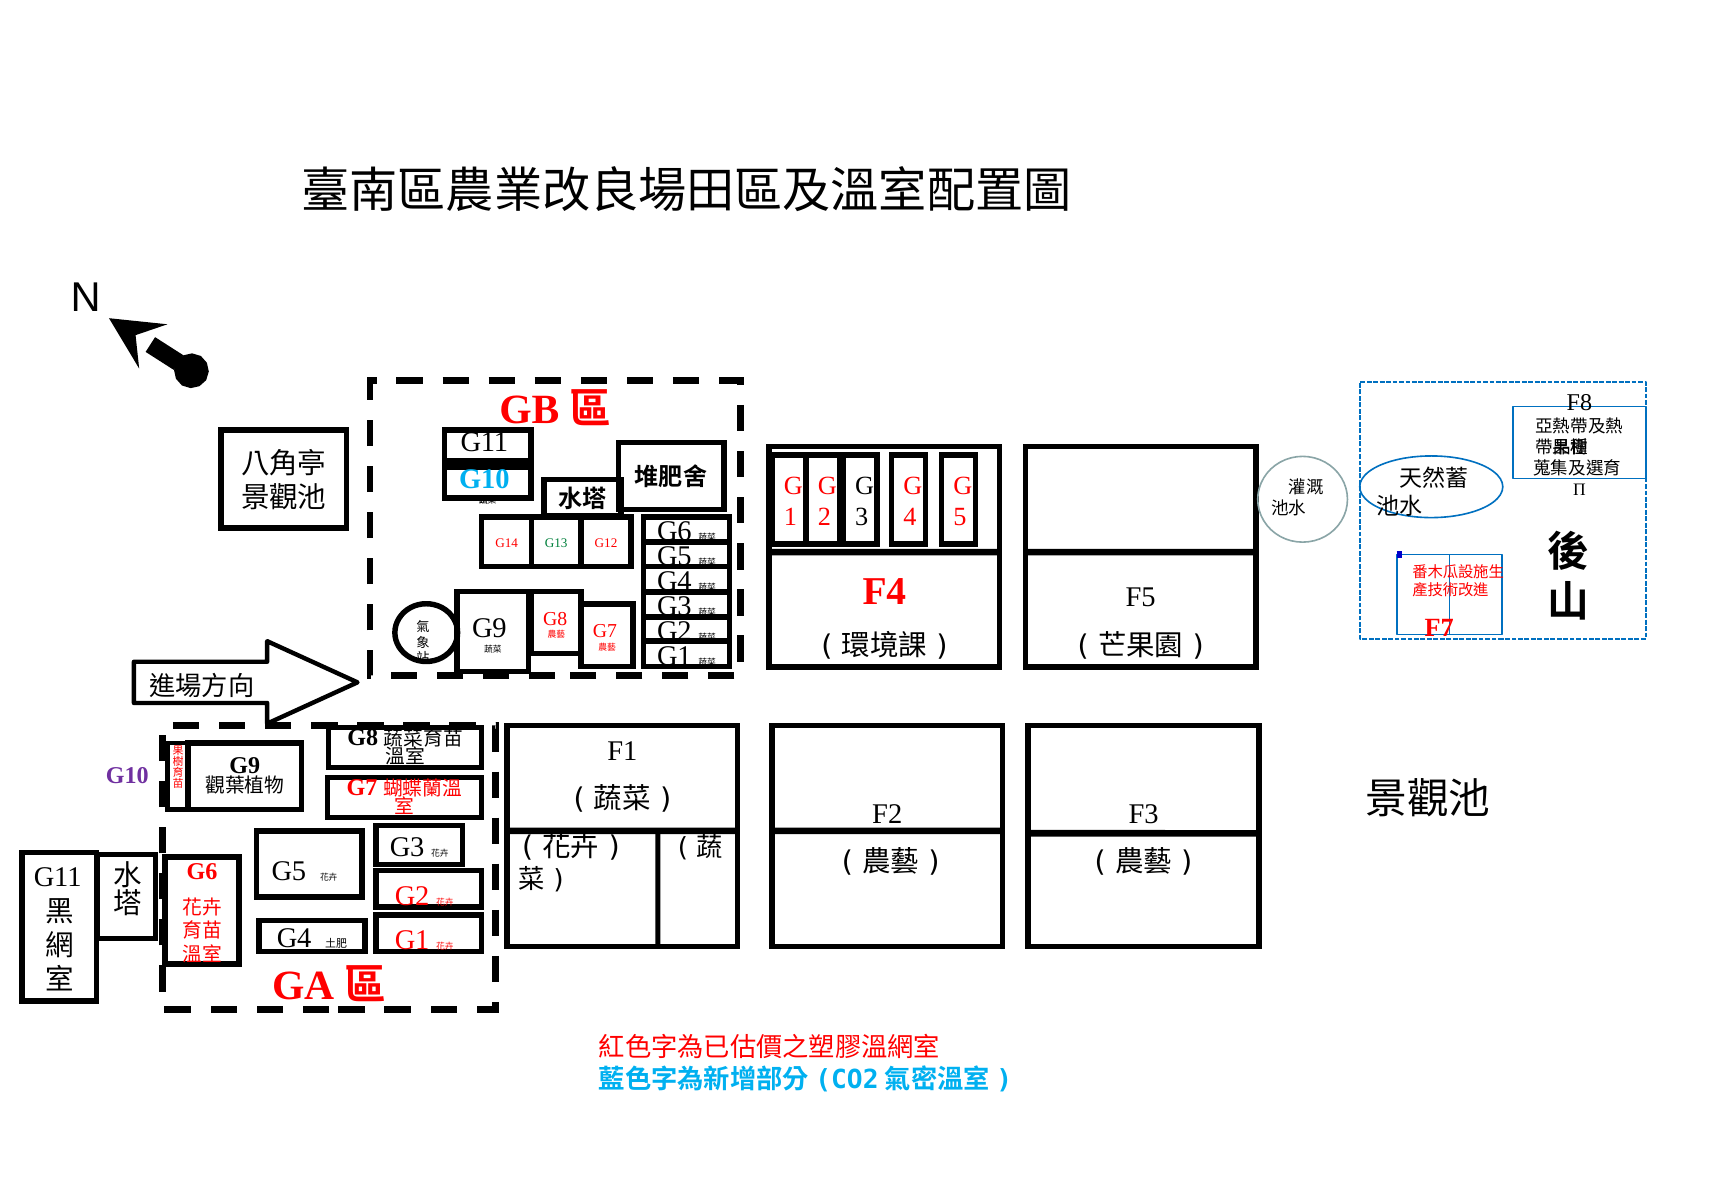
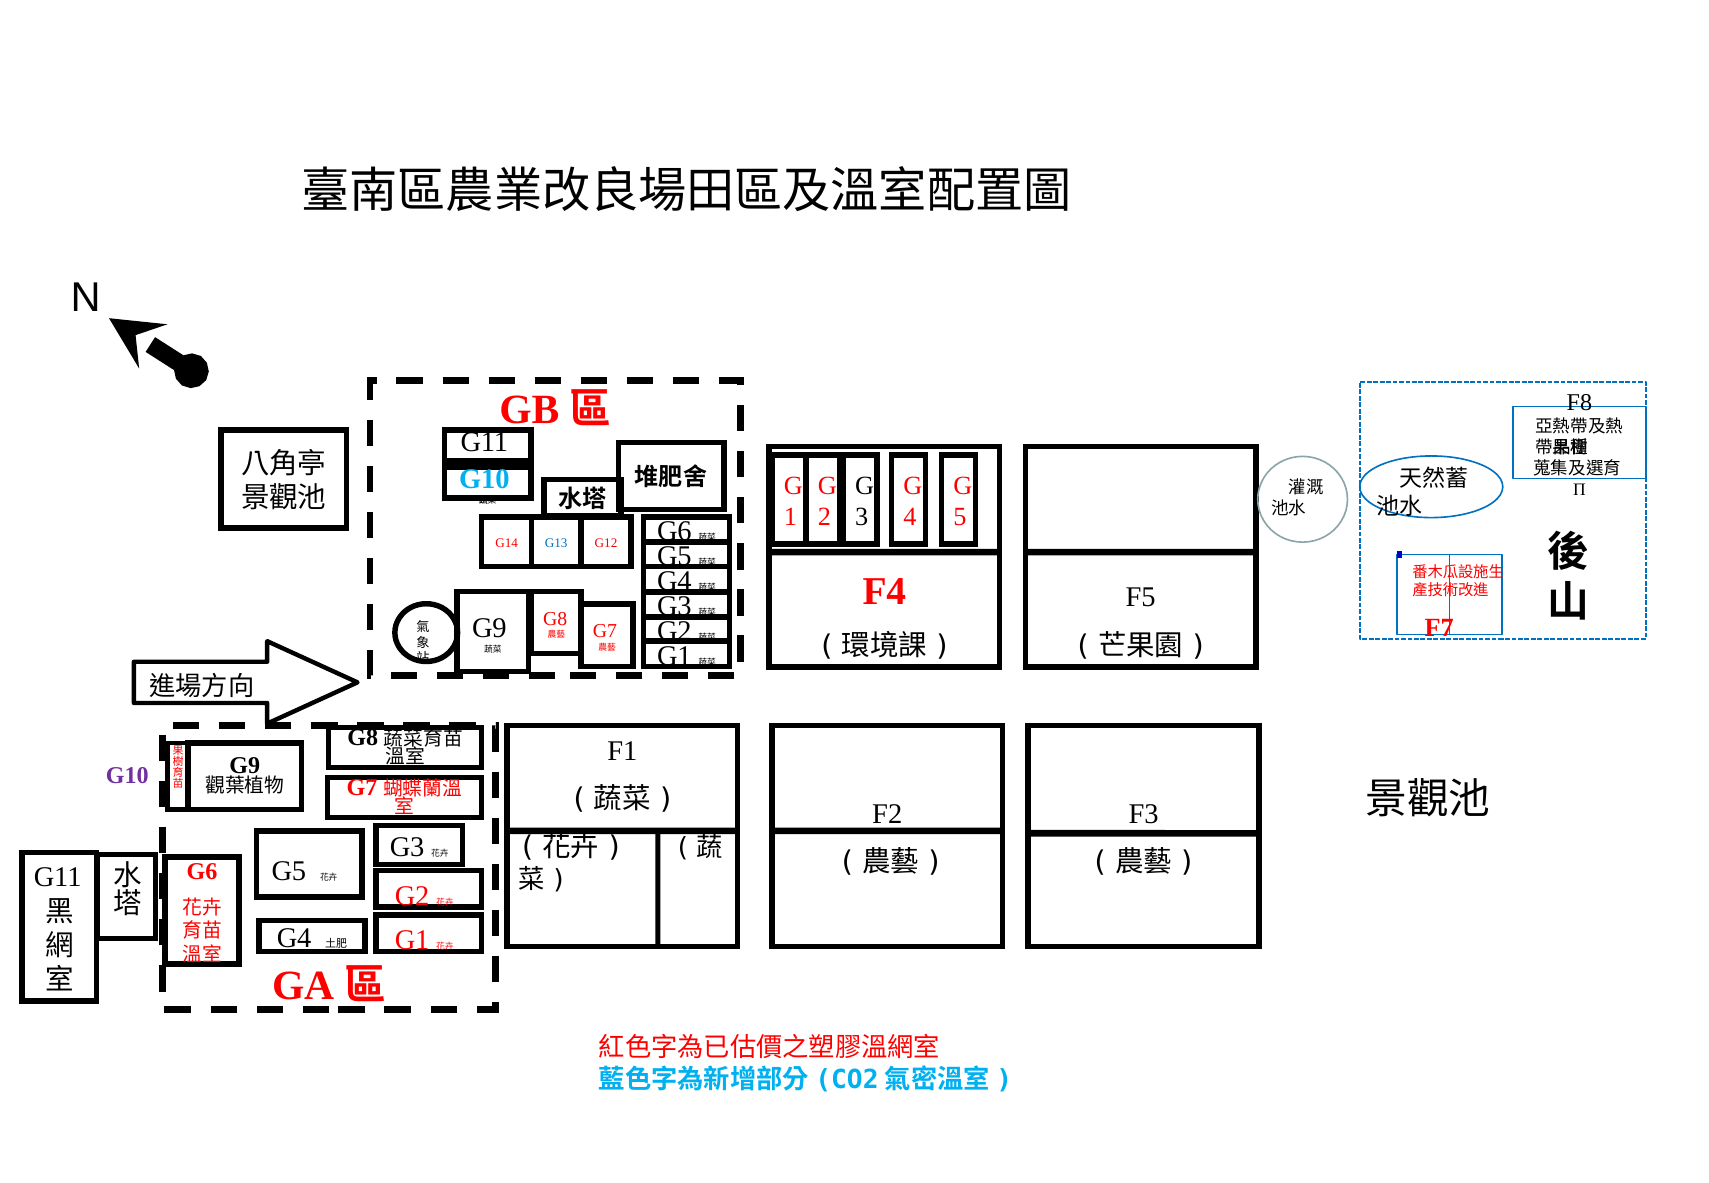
G13 colour: green -> blue
